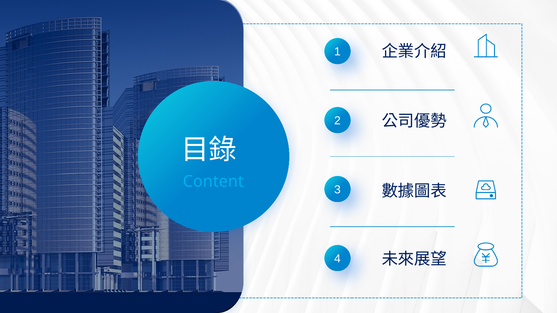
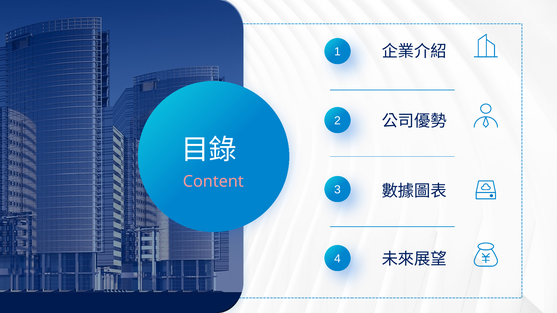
Content colour: light blue -> pink
